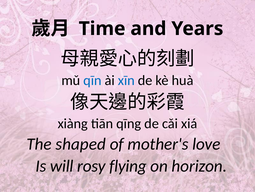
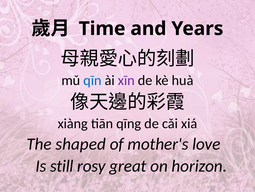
xīn colour: blue -> purple
will: will -> still
flying: flying -> great
